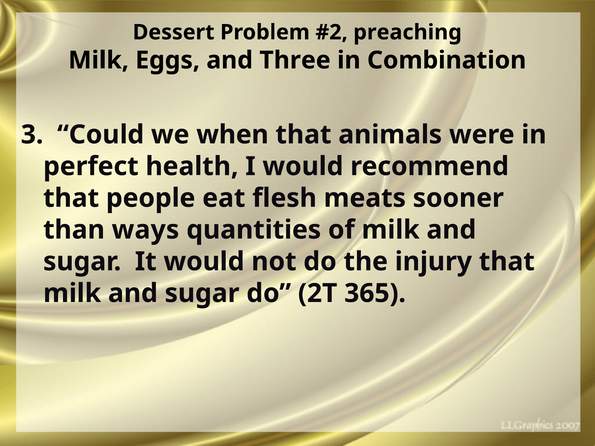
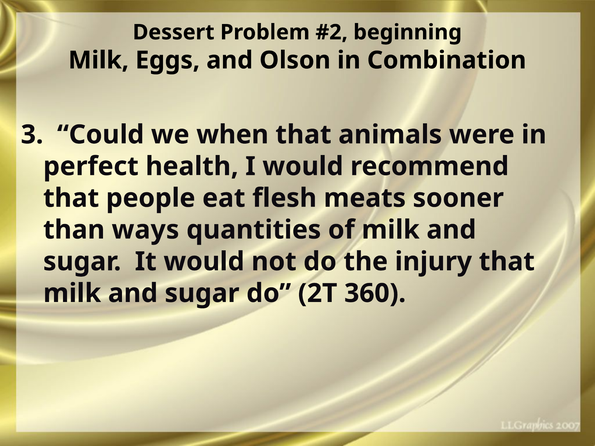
preaching: preaching -> beginning
Three: Three -> Olson
365: 365 -> 360
